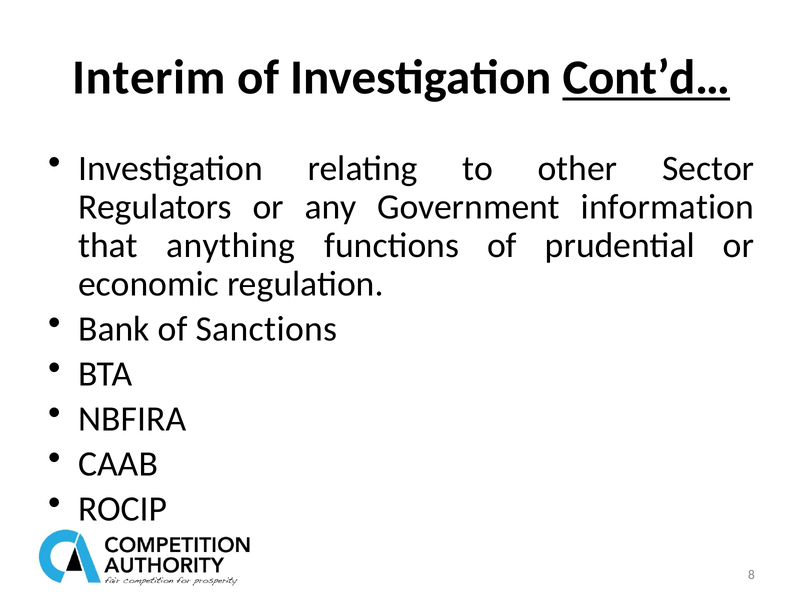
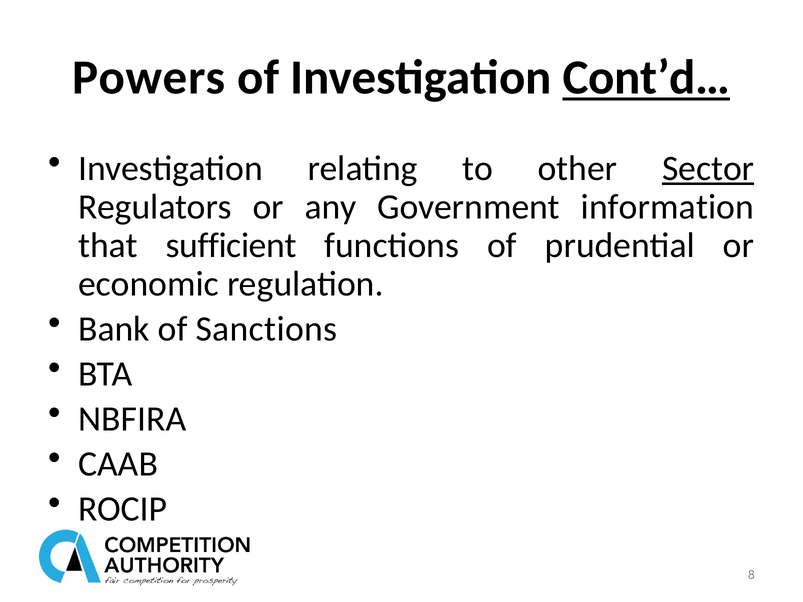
Interim: Interim -> Powers
Sector underline: none -> present
anything: anything -> sufficient
